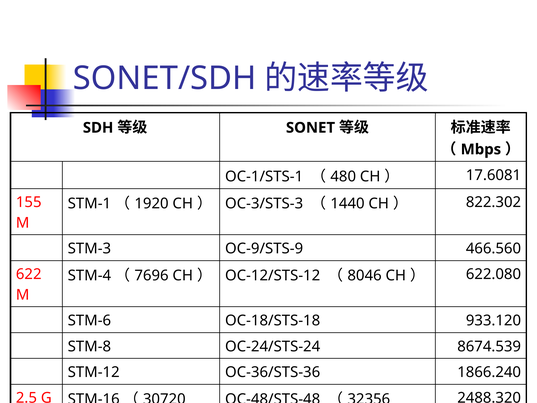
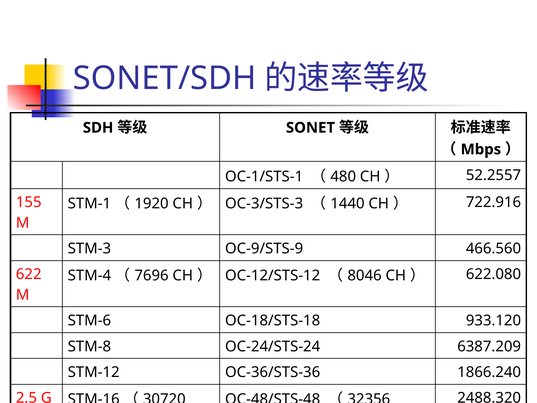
17.6081: 17.6081 -> 52.2557
822.302: 822.302 -> 722.916
8674.539: 8674.539 -> 6387.209
